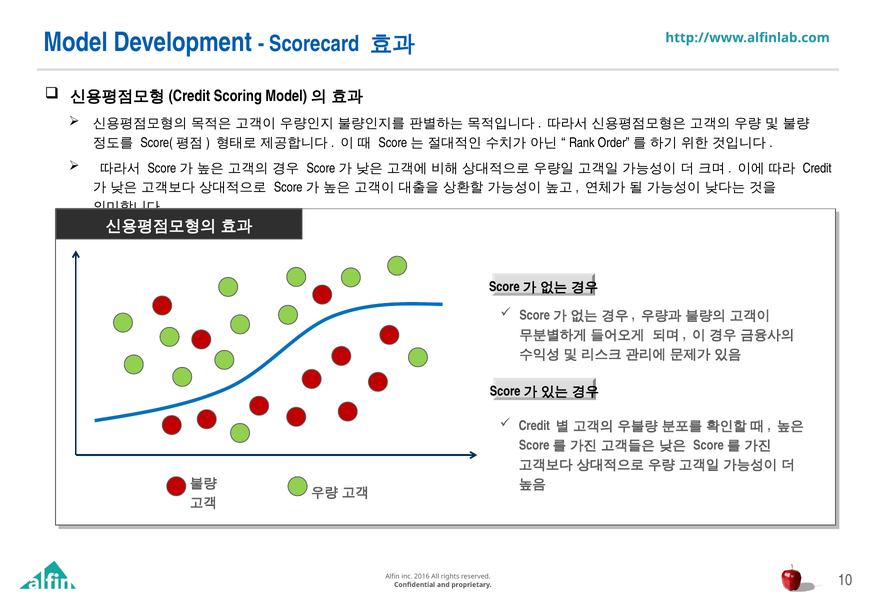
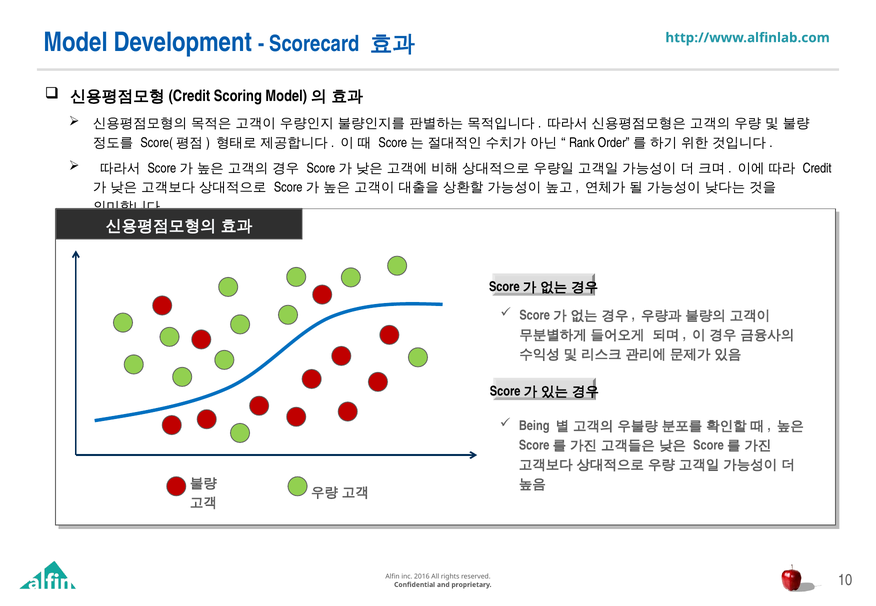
Credit at (534, 426): Credit -> Being
